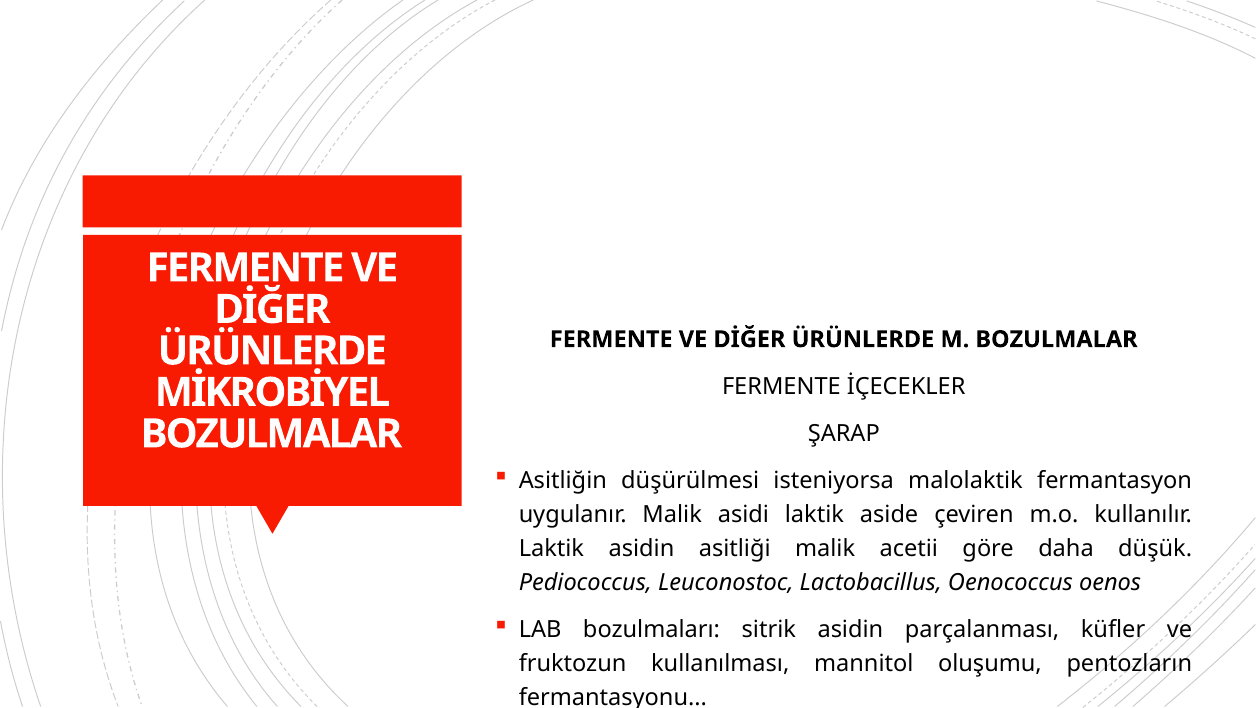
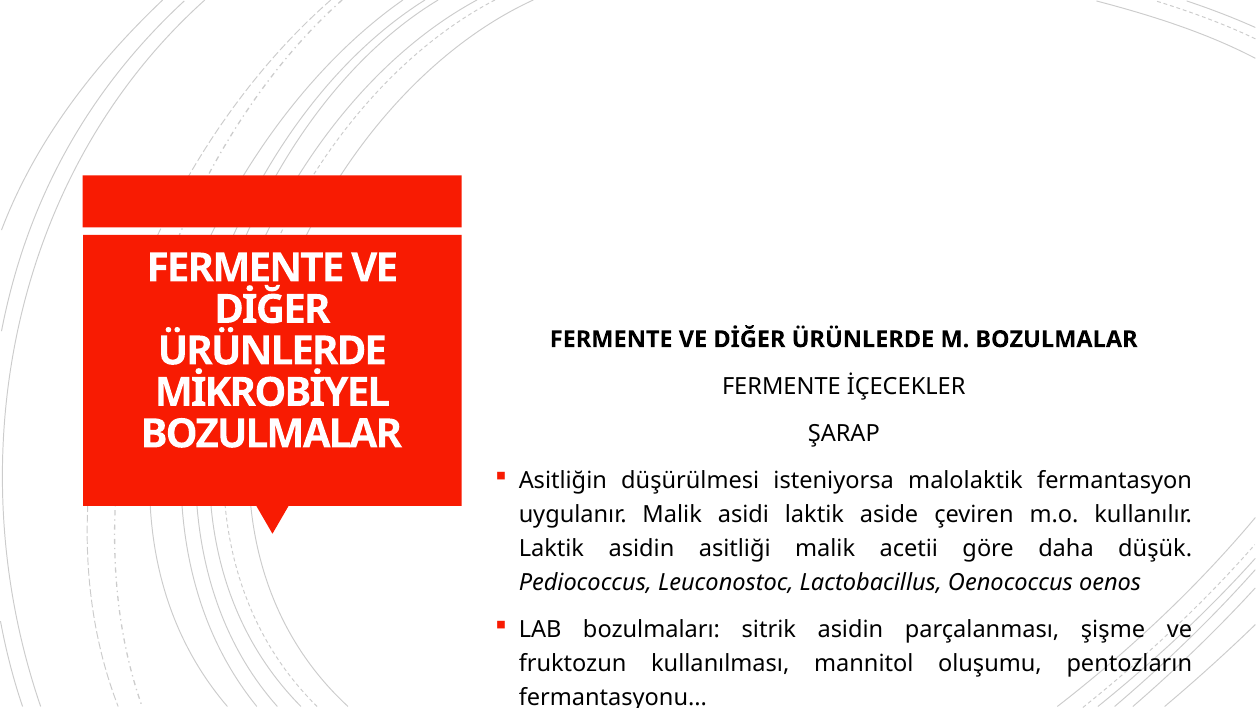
küfler: küfler -> şişme
